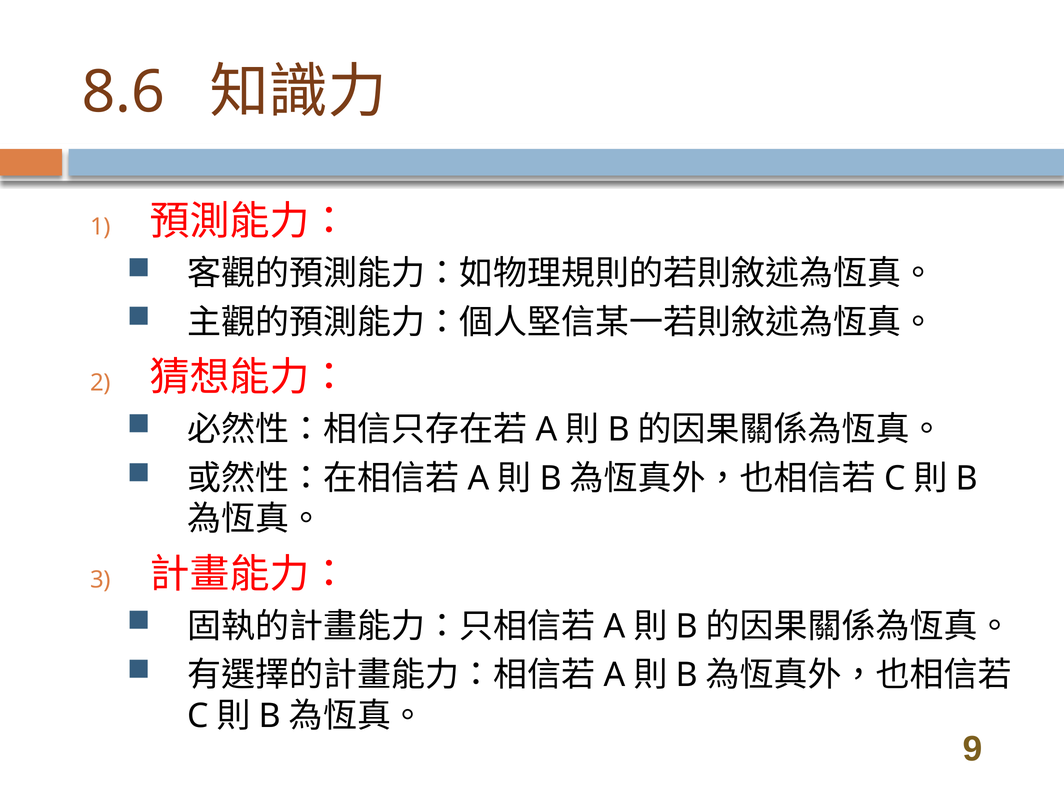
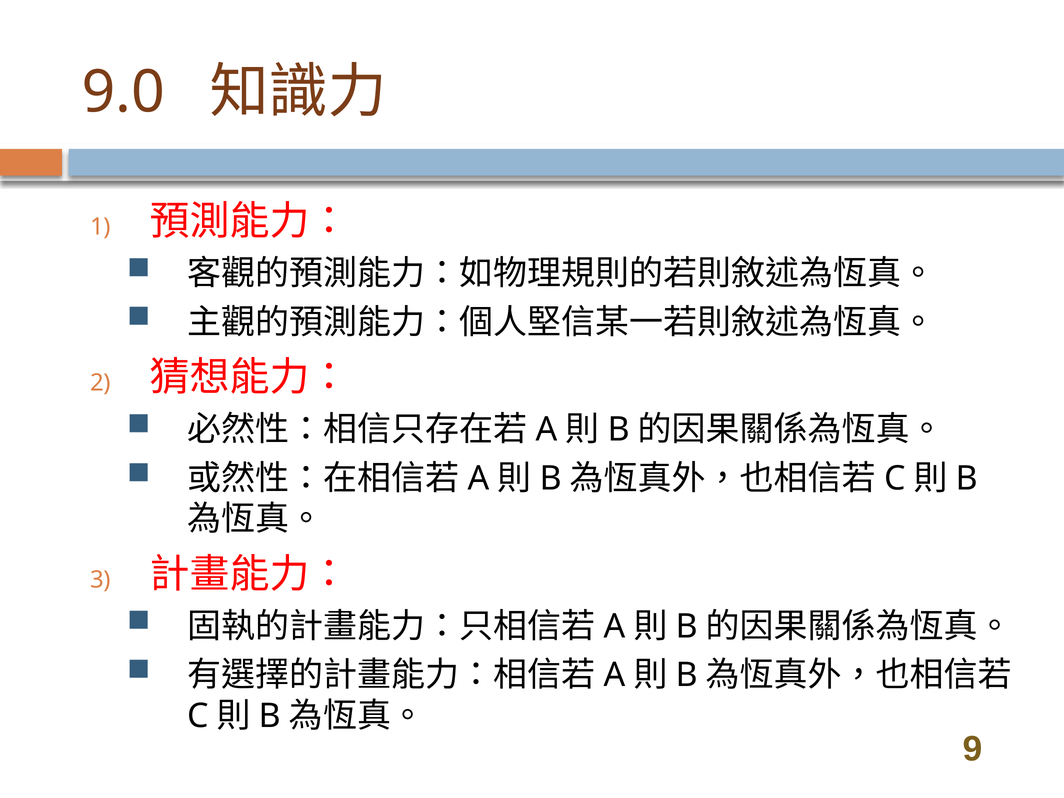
8.6: 8.6 -> 9.0
